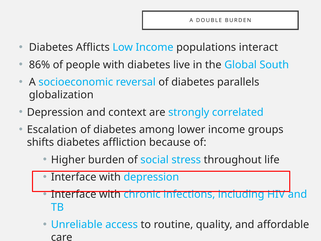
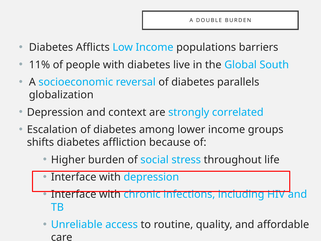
interact: interact -> barriers
86%: 86% -> 11%
